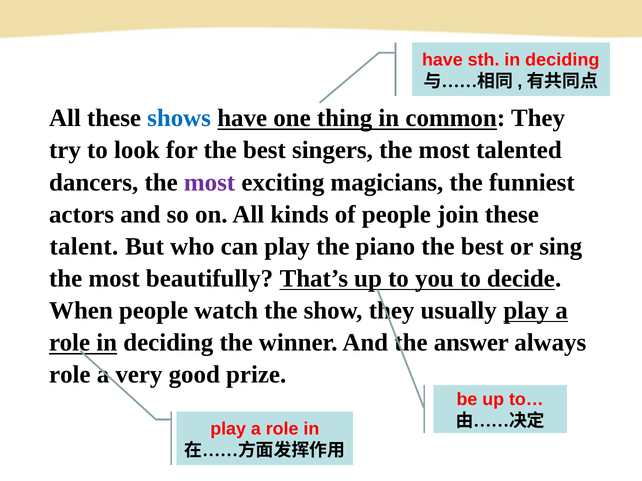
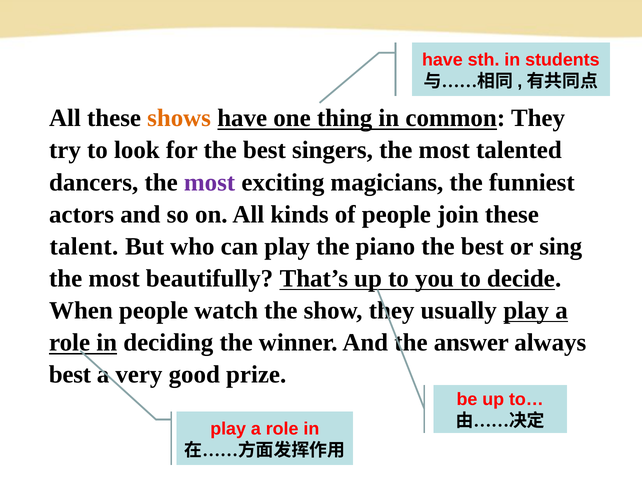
sth in deciding: deciding -> students
shows colour: blue -> orange
role at (70, 375): role -> best
